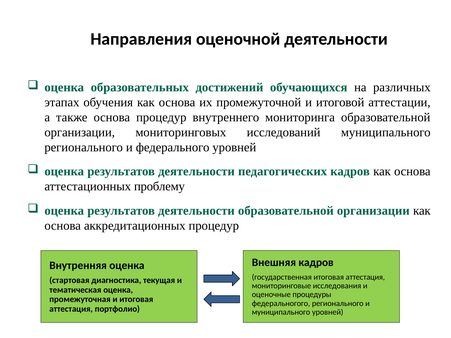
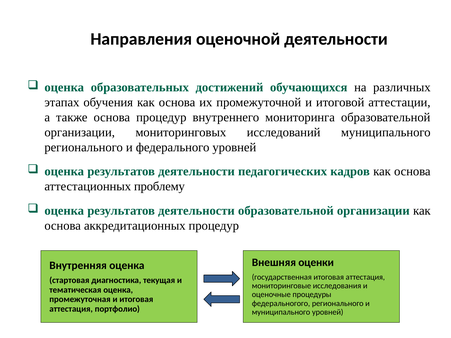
Внешняя кадров: кадров -> оценки
